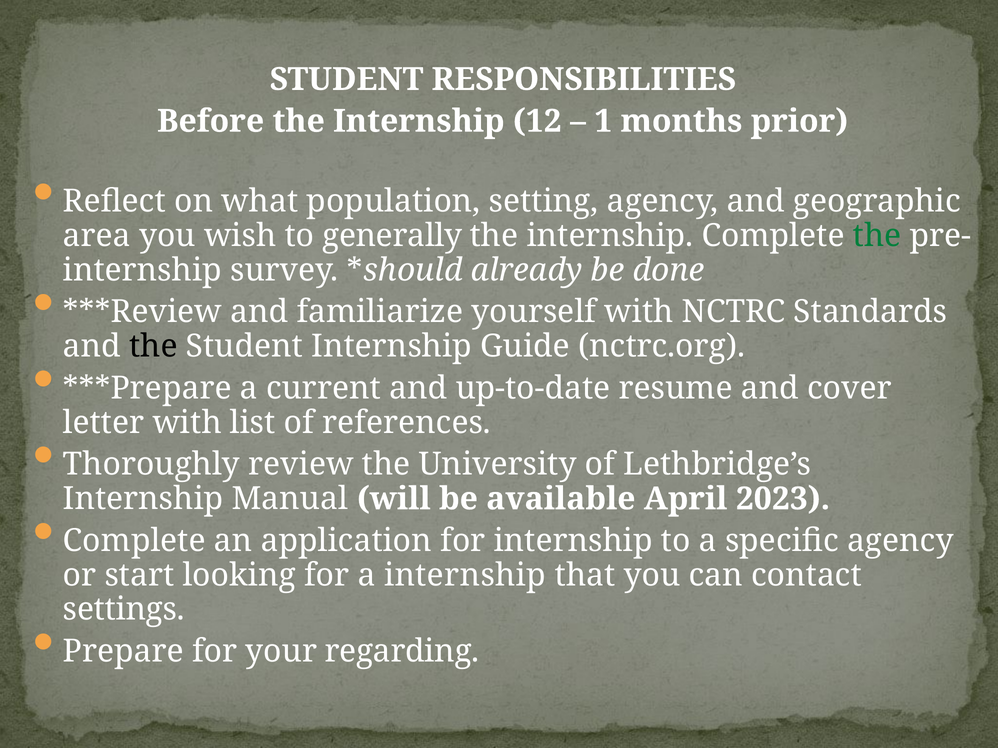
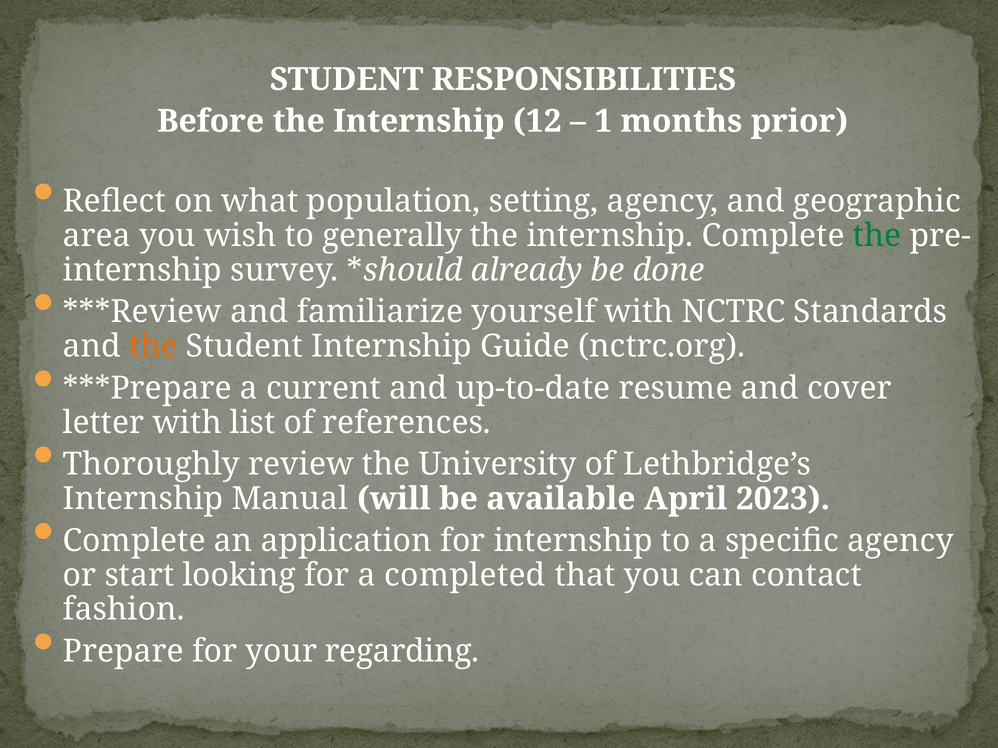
the at (153, 347) colour: black -> orange
a internship: internship -> completed
settings: settings -> fashion
